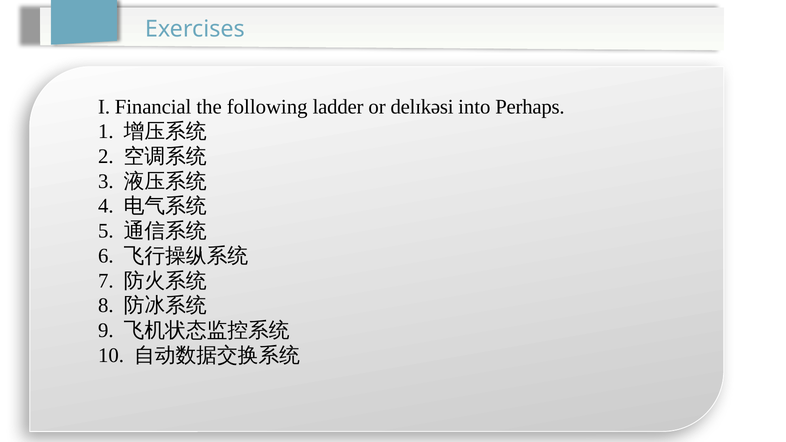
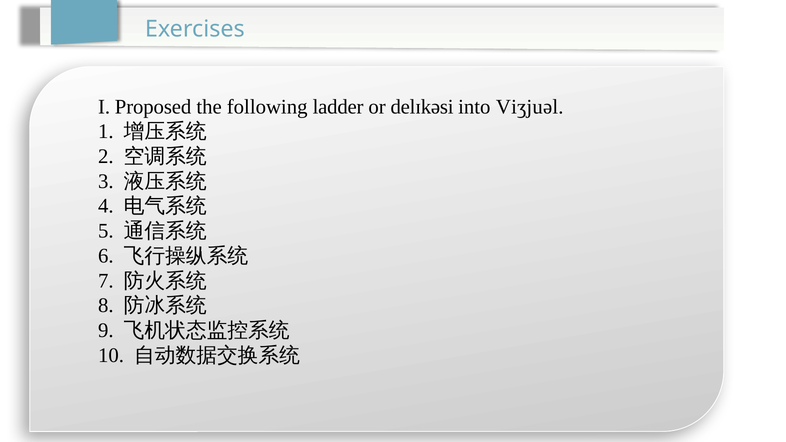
Financial: Financial -> Proposed
Perhaps: Perhaps -> Viʒjuəl
